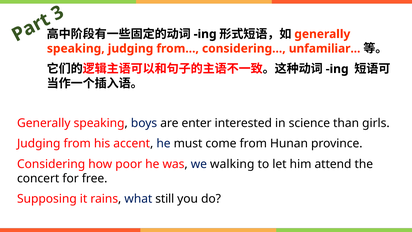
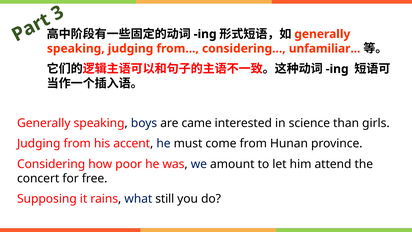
enter: enter -> came
walking: walking -> amount
